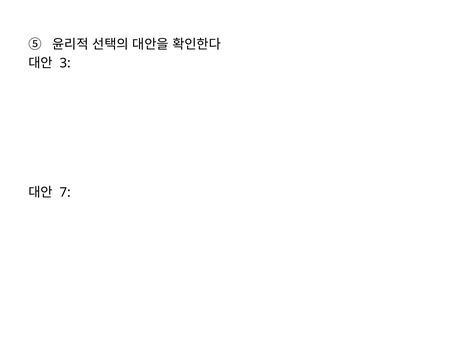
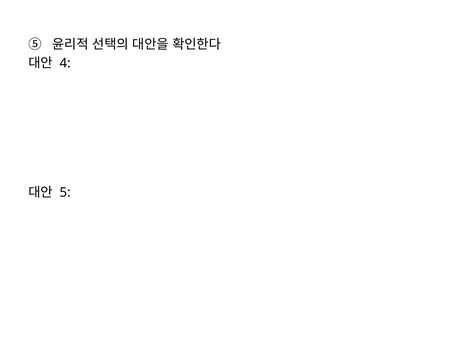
3: 3 -> 4
7: 7 -> 5
